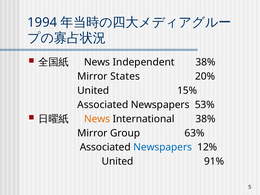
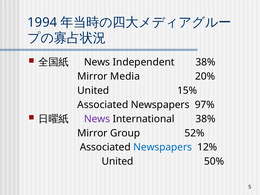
States: States -> Media
53%: 53% -> 97%
News at (97, 119) colour: orange -> purple
63%: 63% -> 52%
91%: 91% -> 50%
